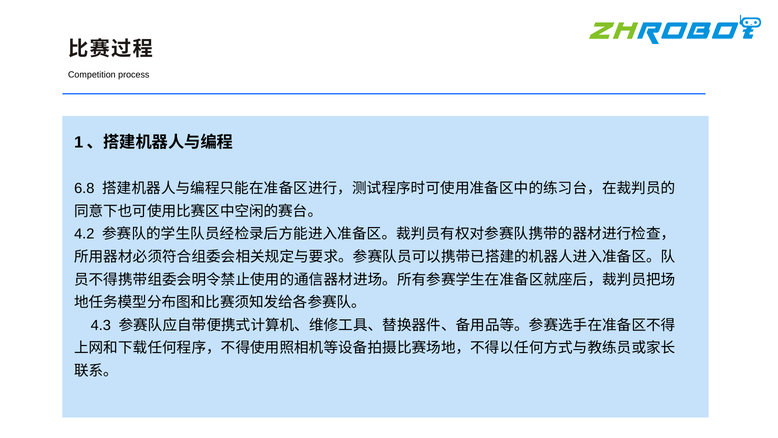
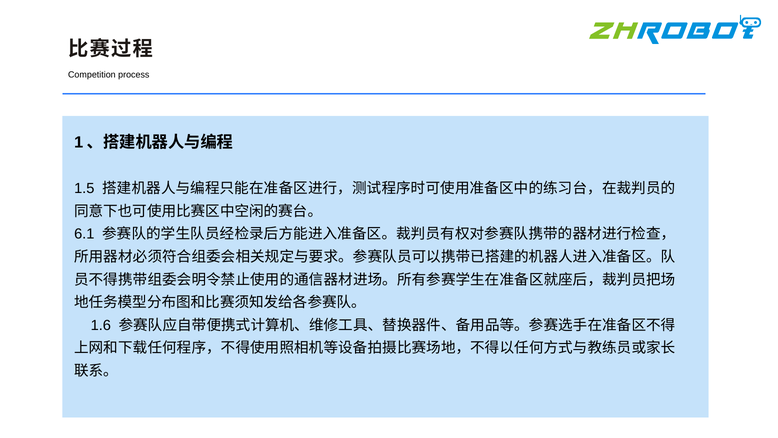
6.8: 6.8 -> 1.5
4.2: 4.2 -> 6.1
4.3: 4.3 -> 1.6
